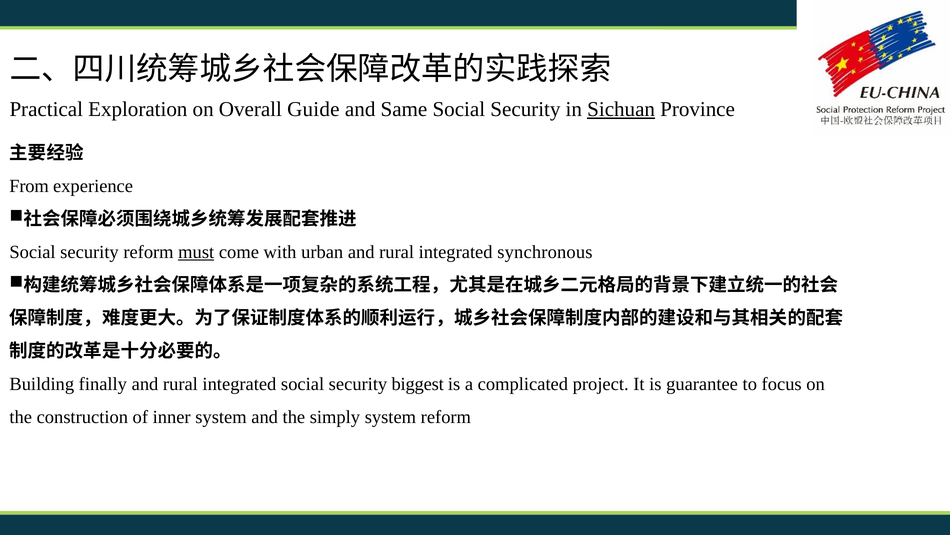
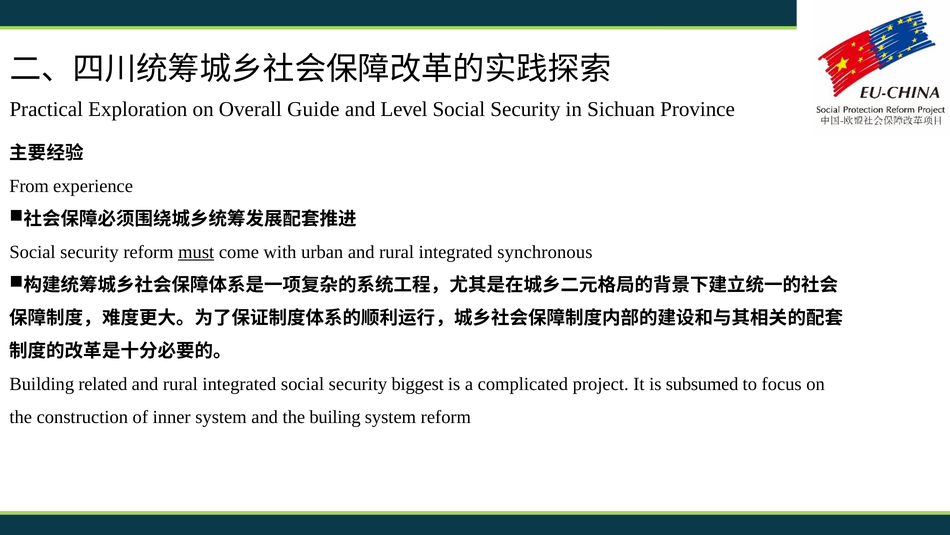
Same: Same -> Level
Sichuan underline: present -> none
finally: finally -> related
guarantee: guarantee -> subsumed
simply: simply -> builing
